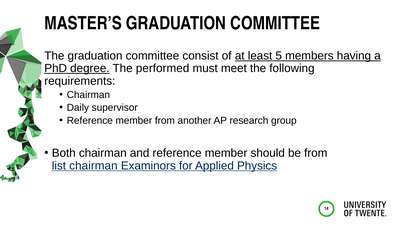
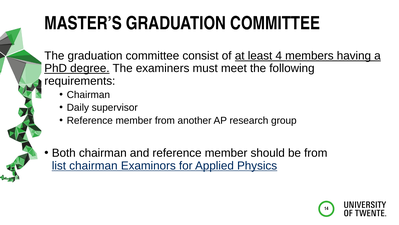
5: 5 -> 4
performed: performed -> examiners
